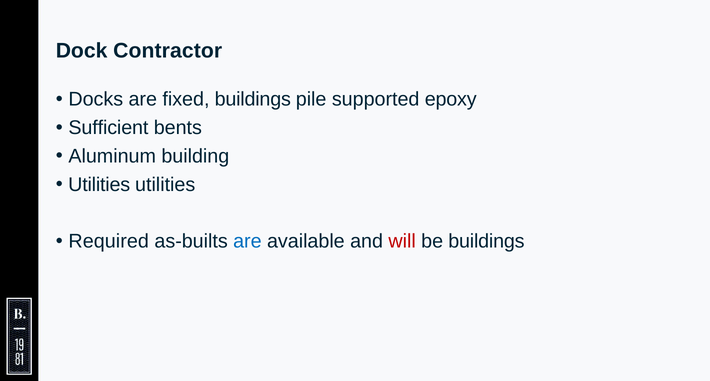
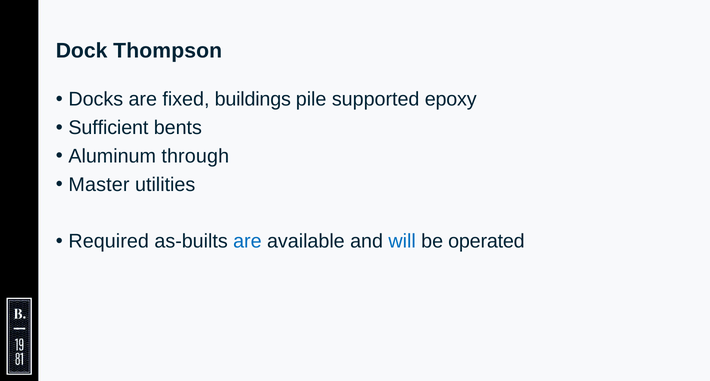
Contractor: Contractor -> Thompson
building: building -> through
Utilities at (99, 184): Utilities -> Master
will colour: red -> blue
be buildings: buildings -> operated
